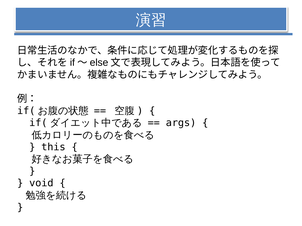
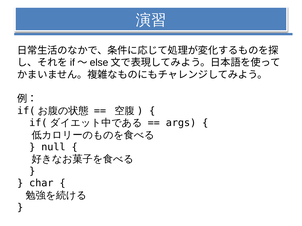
this: this -> null
void: void -> char
